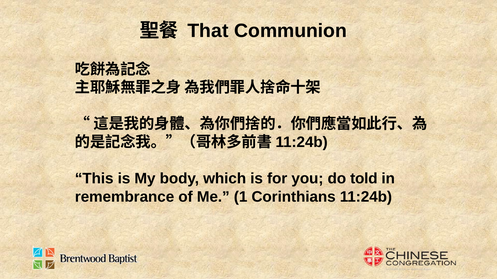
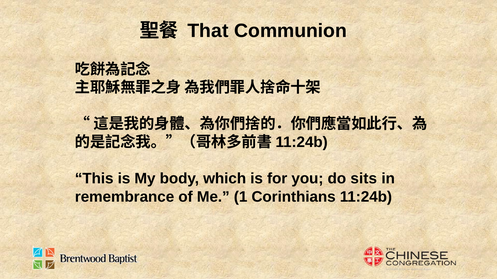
told: told -> sits
